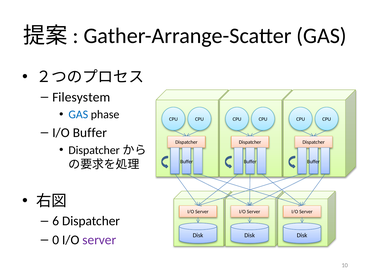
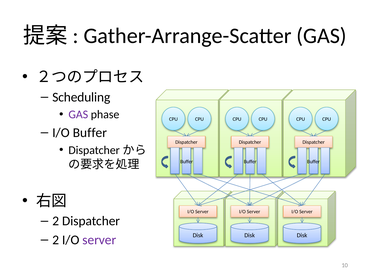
Filesystem: Filesystem -> Scheduling
GAS at (78, 114) colour: blue -> purple
6 at (56, 221): 6 -> 2
0 at (56, 240): 0 -> 2
